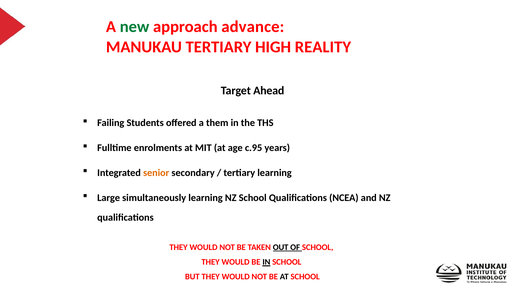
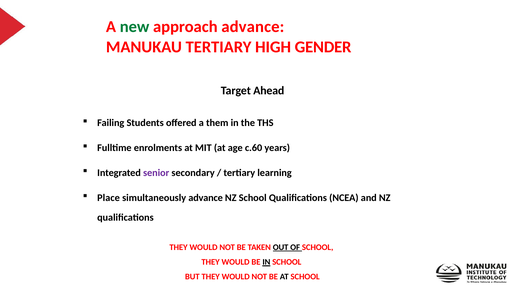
REALITY: REALITY -> GENDER
c.95: c.95 -> c.60
senior colour: orange -> purple
Large: Large -> Place
simultaneously learning: learning -> advance
